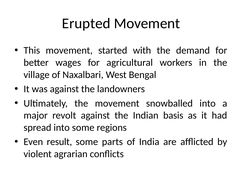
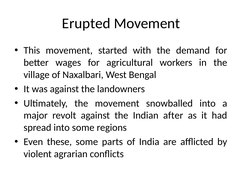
basis: basis -> after
result: result -> these
